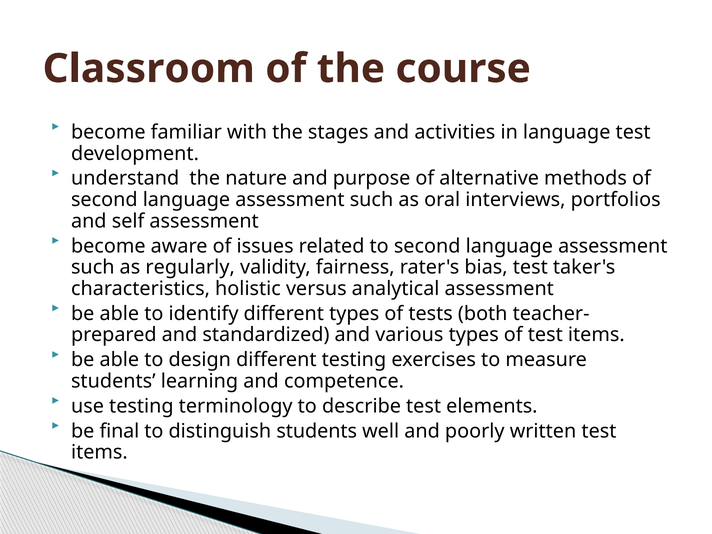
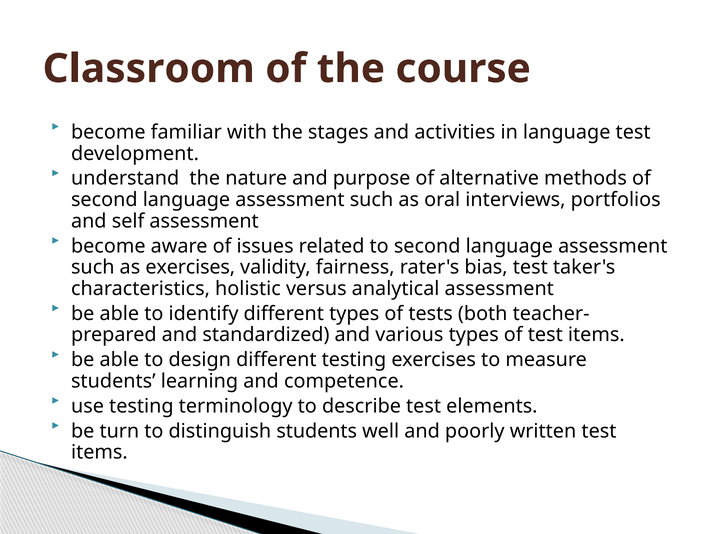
as regularly: regularly -> exercises
final: final -> turn
